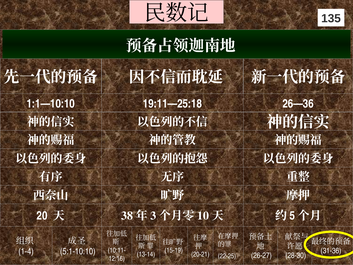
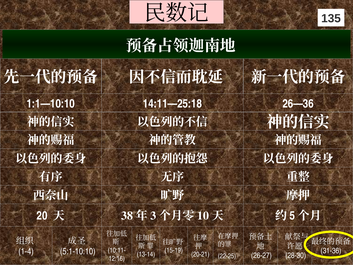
19:11—25:18: 19:11—25:18 -> 14:11—25:18
